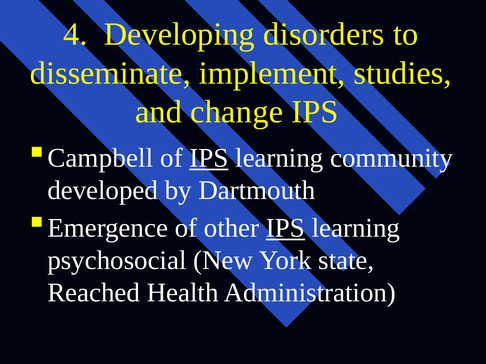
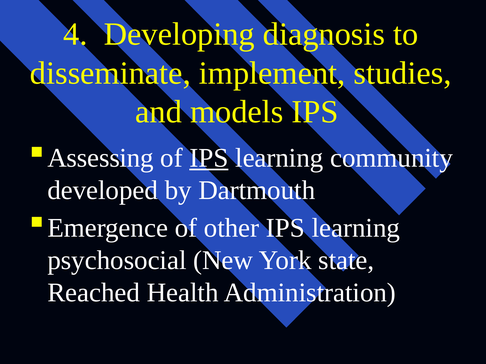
disorders: disorders -> diagnosis
change: change -> models
Campbell: Campbell -> Assessing
IPS at (285, 228) underline: present -> none
